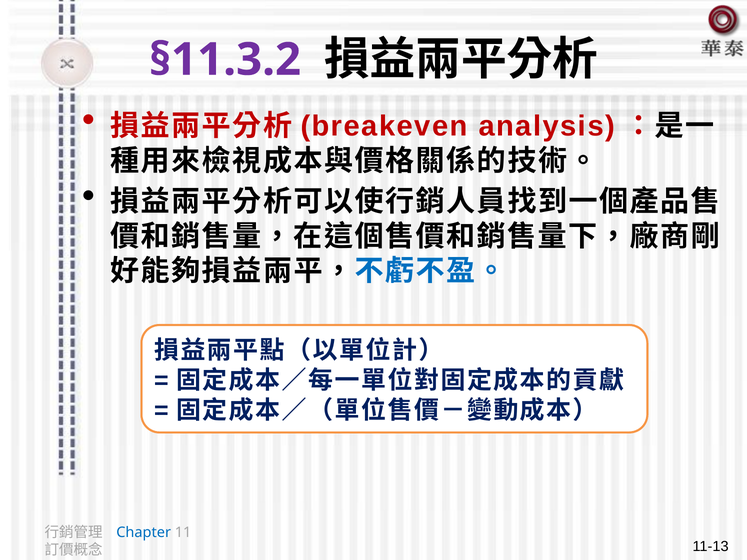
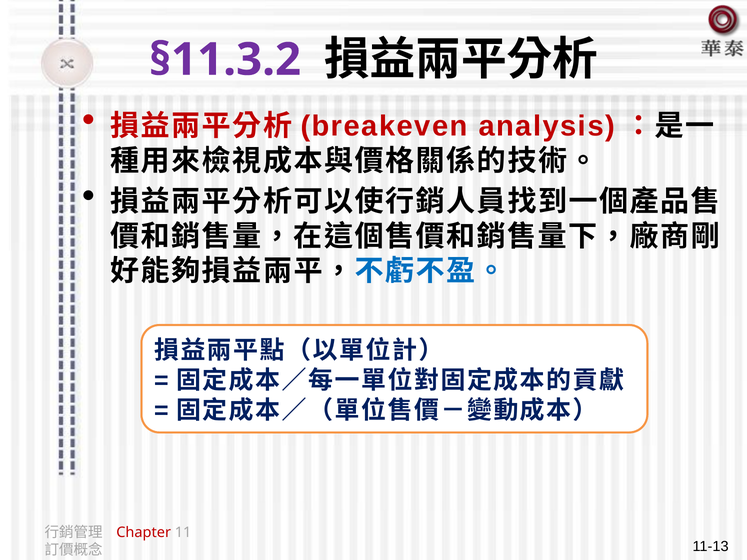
Chapter colour: blue -> red
